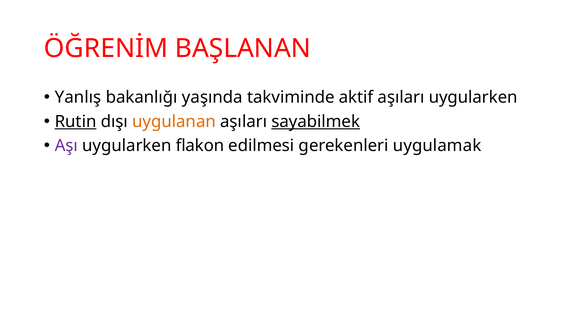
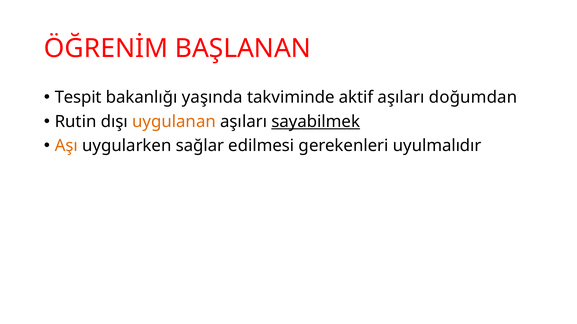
Yanlış: Yanlış -> Tespit
aşıları uygularken: uygularken -> doğumdan
Rutin underline: present -> none
Aşı colour: purple -> orange
flakon: flakon -> sağlar
uygulamak: uygulamak -> uyulmalıdır
